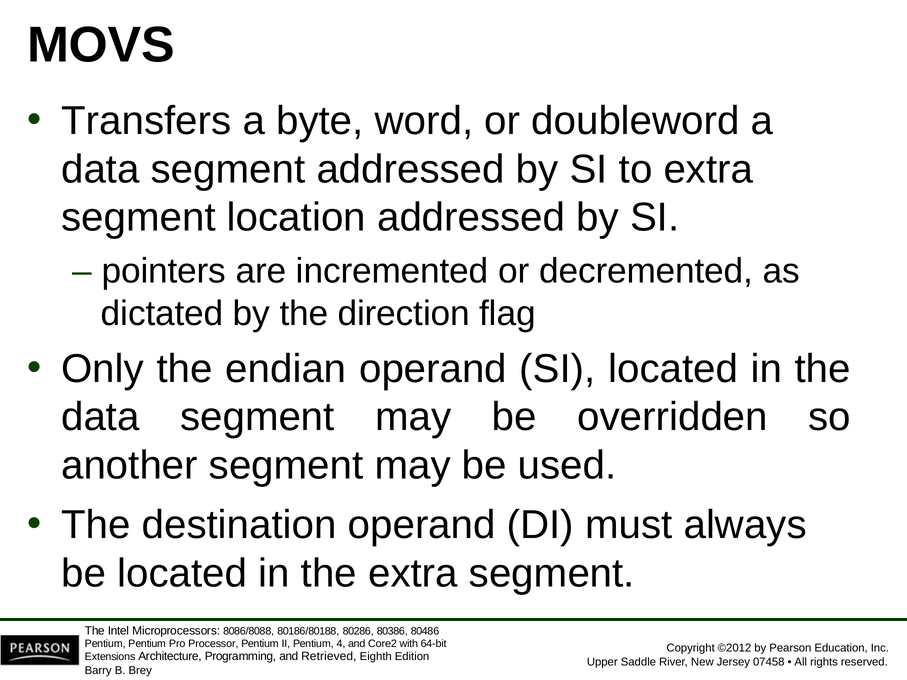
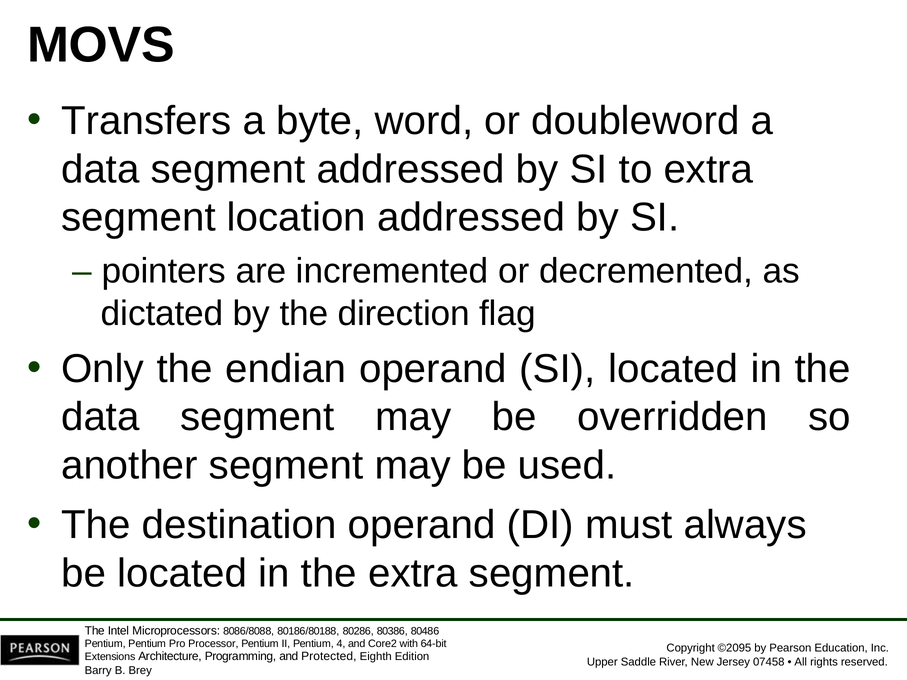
©2012: ©2012 -> ©2095
Retrieved: Retrieved -> Protected
